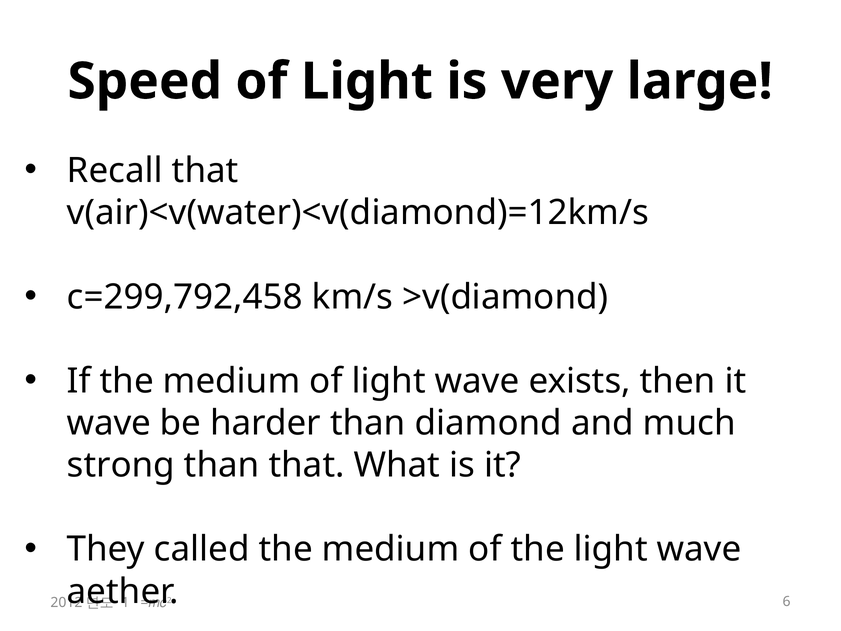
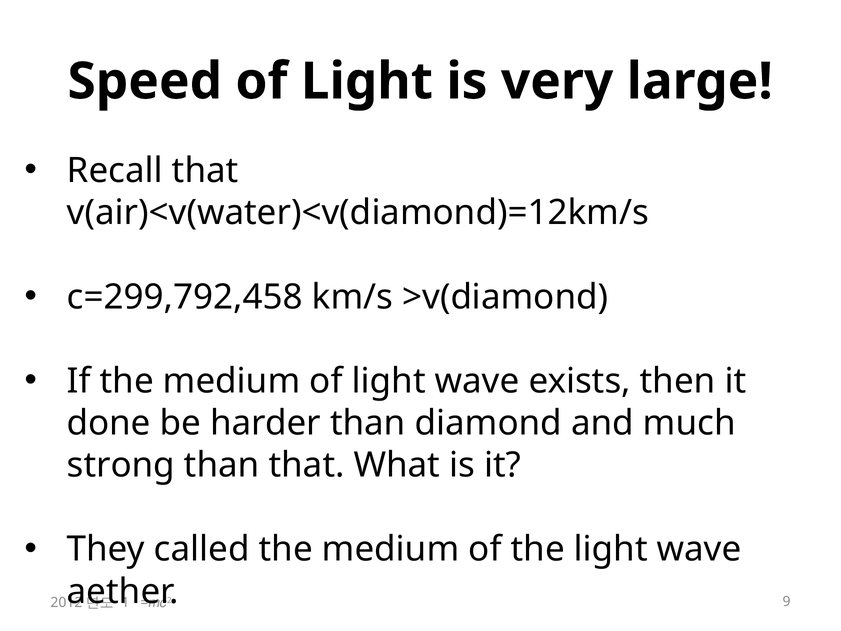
wave at (109, 423): wave -> done
6: 6 -> 9
